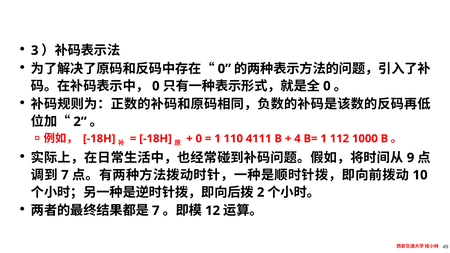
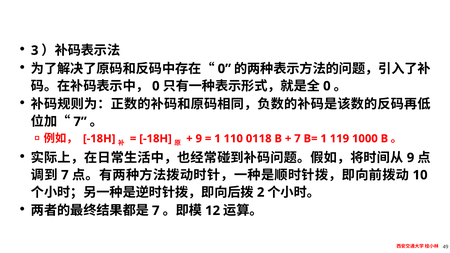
2 at (80, 122): 2 -> 7
0 at (199, 139): 0 -> 9
4111: 4111 -> 0118
4 at (297, 139): 4 -> 7
112: 112 -> 119
